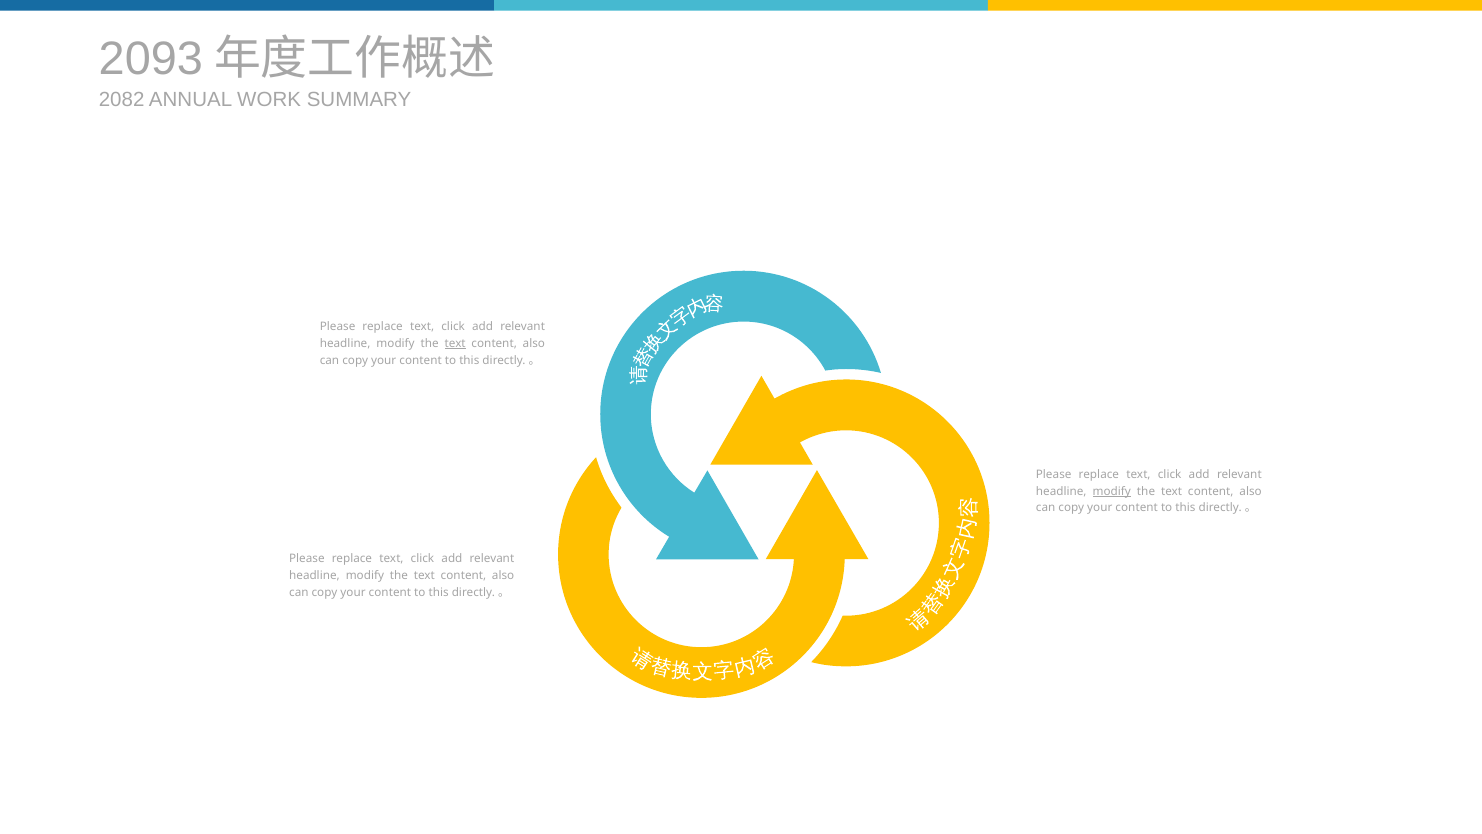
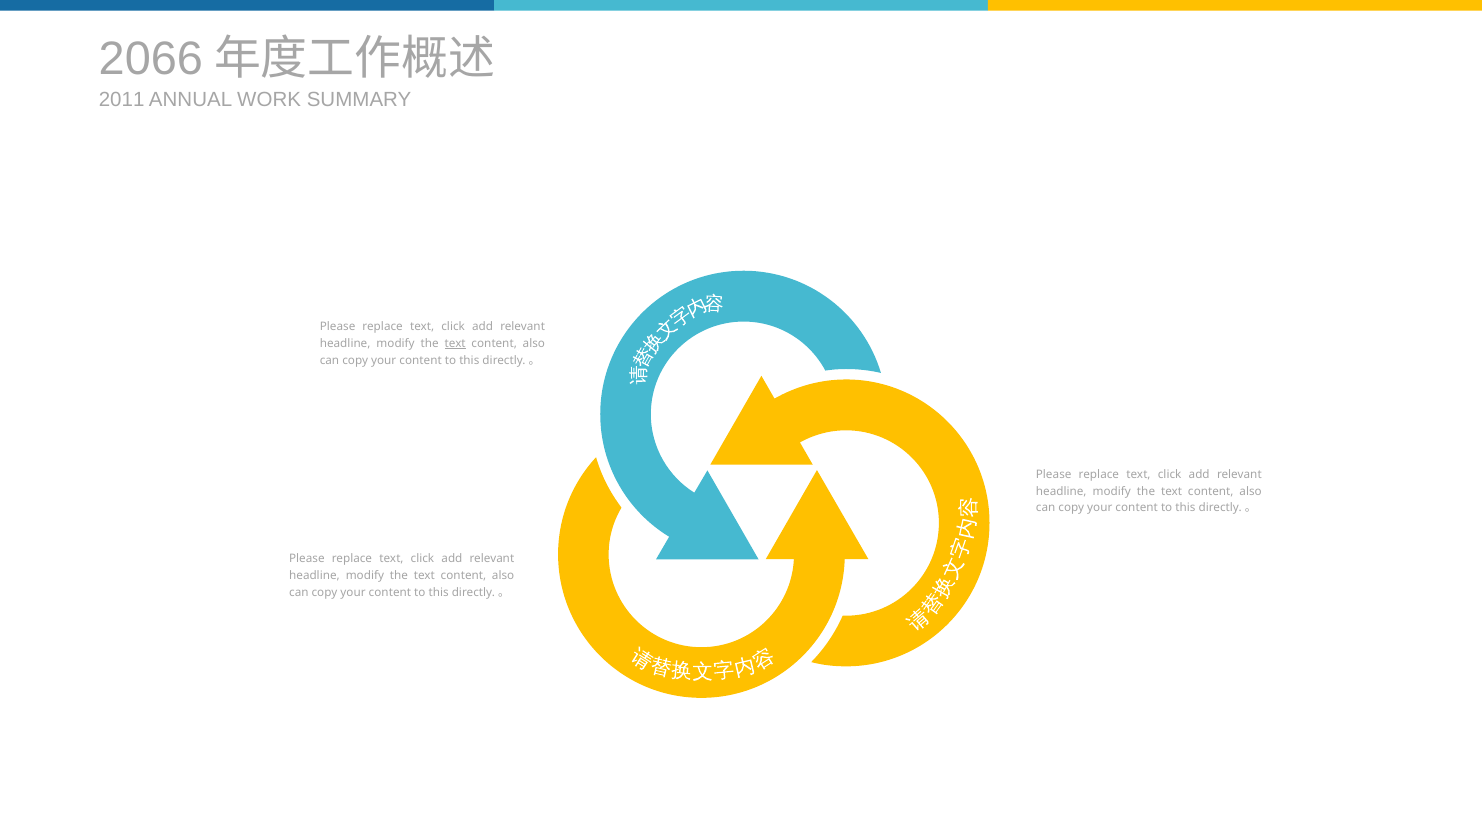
2093: 2093 -> 2066
2082: 2082 -> 2011
modify at (1112, 491) underline: present -> none
